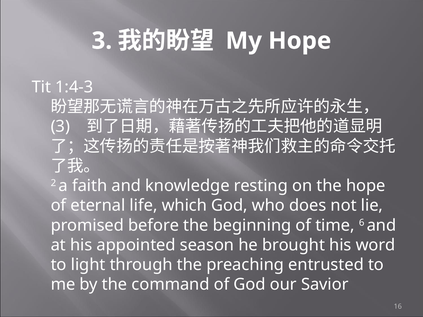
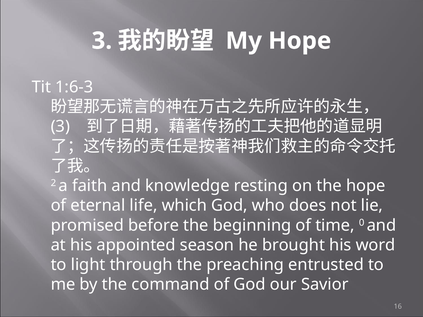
1:4-3: 1:4-3 -> 1:6-3
6: 6 -> 0
